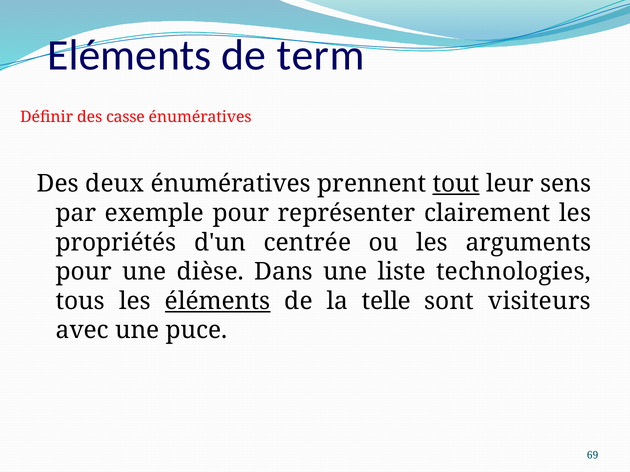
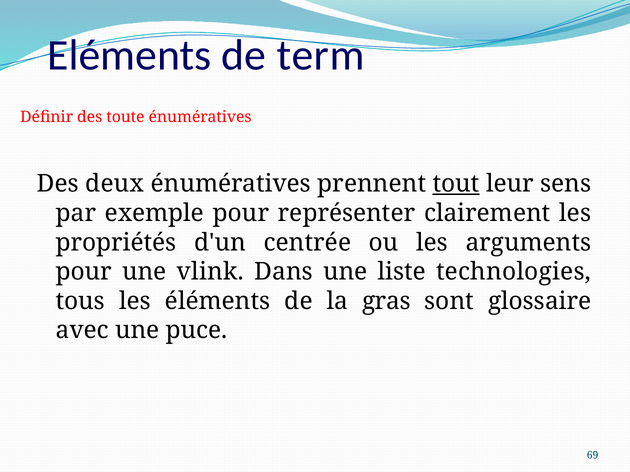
casse: casse -> toute
dièse: dièse -> vlink
éléments underline: present -> none
telle: telle -> gras
visiteurs: visiteurs -> glossaire
